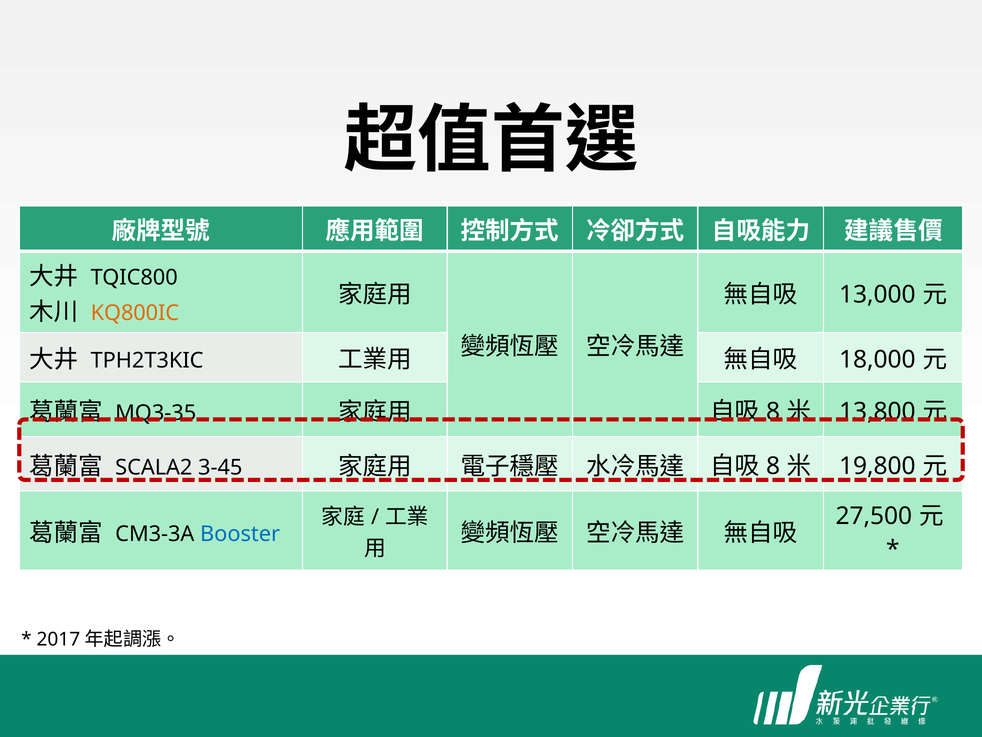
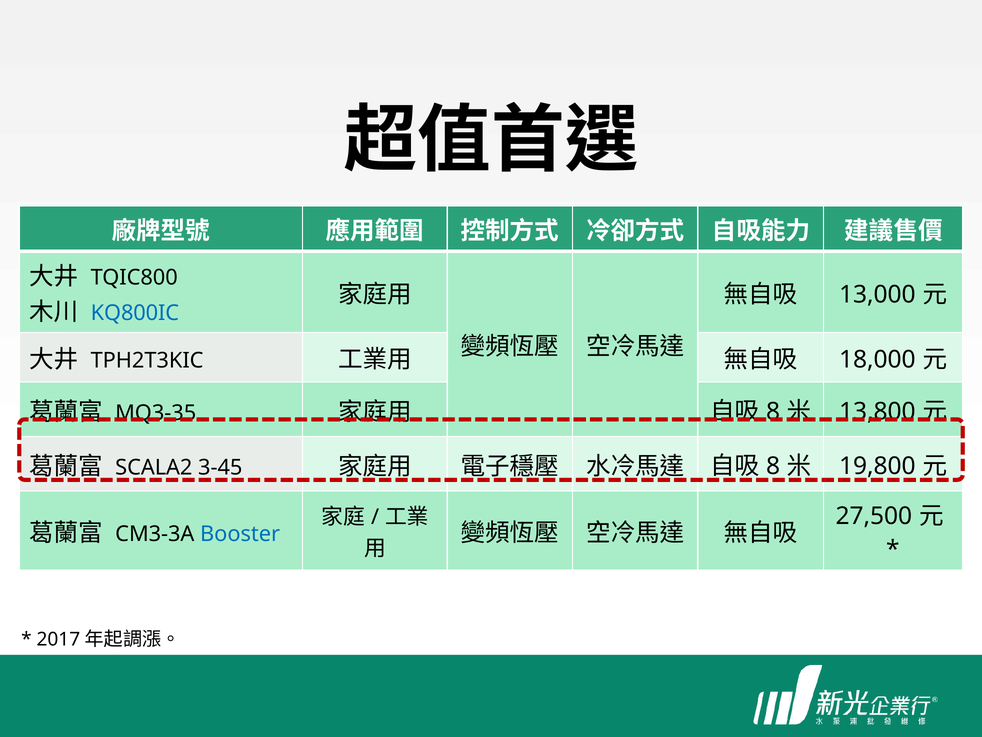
KQ800IC colour: orange -> blue
